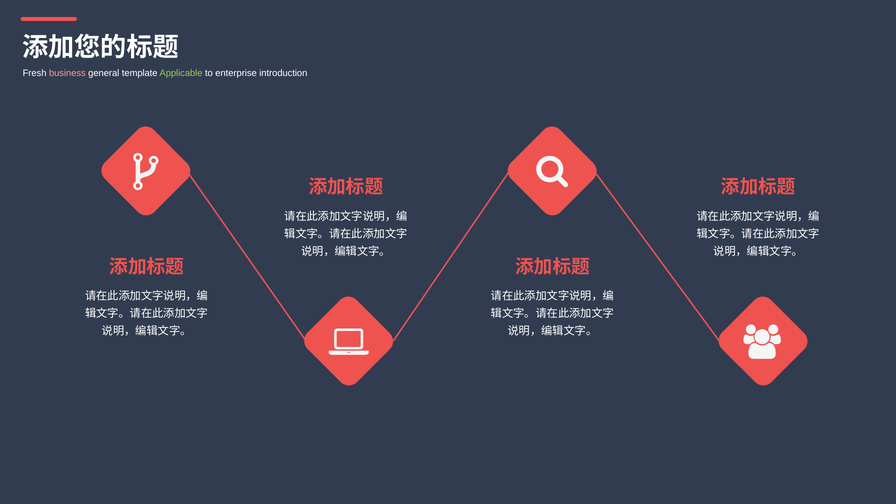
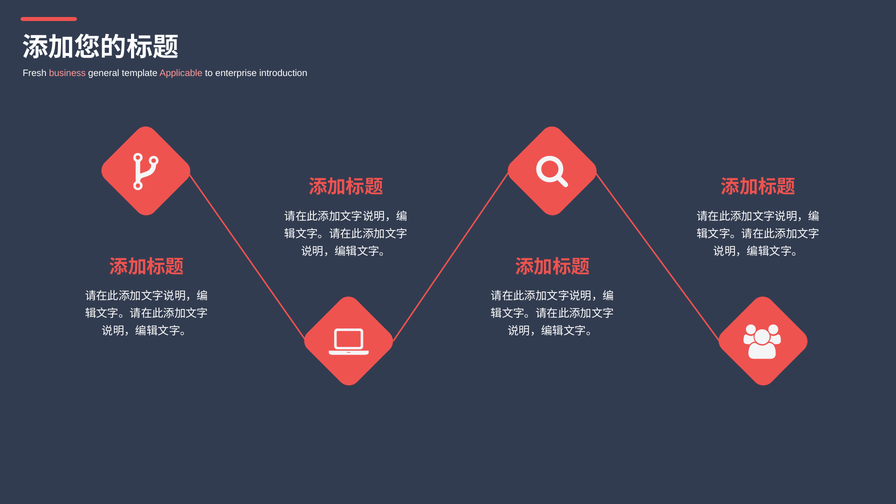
Applicable colour: light green -> pink
